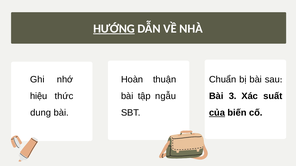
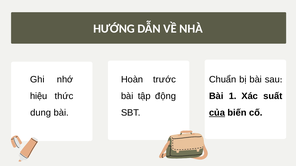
HƯỚNG underline: present -> none
thuận: thuận -> trước
3: 3 -> 1
ngẫu: ngẫu -> động
